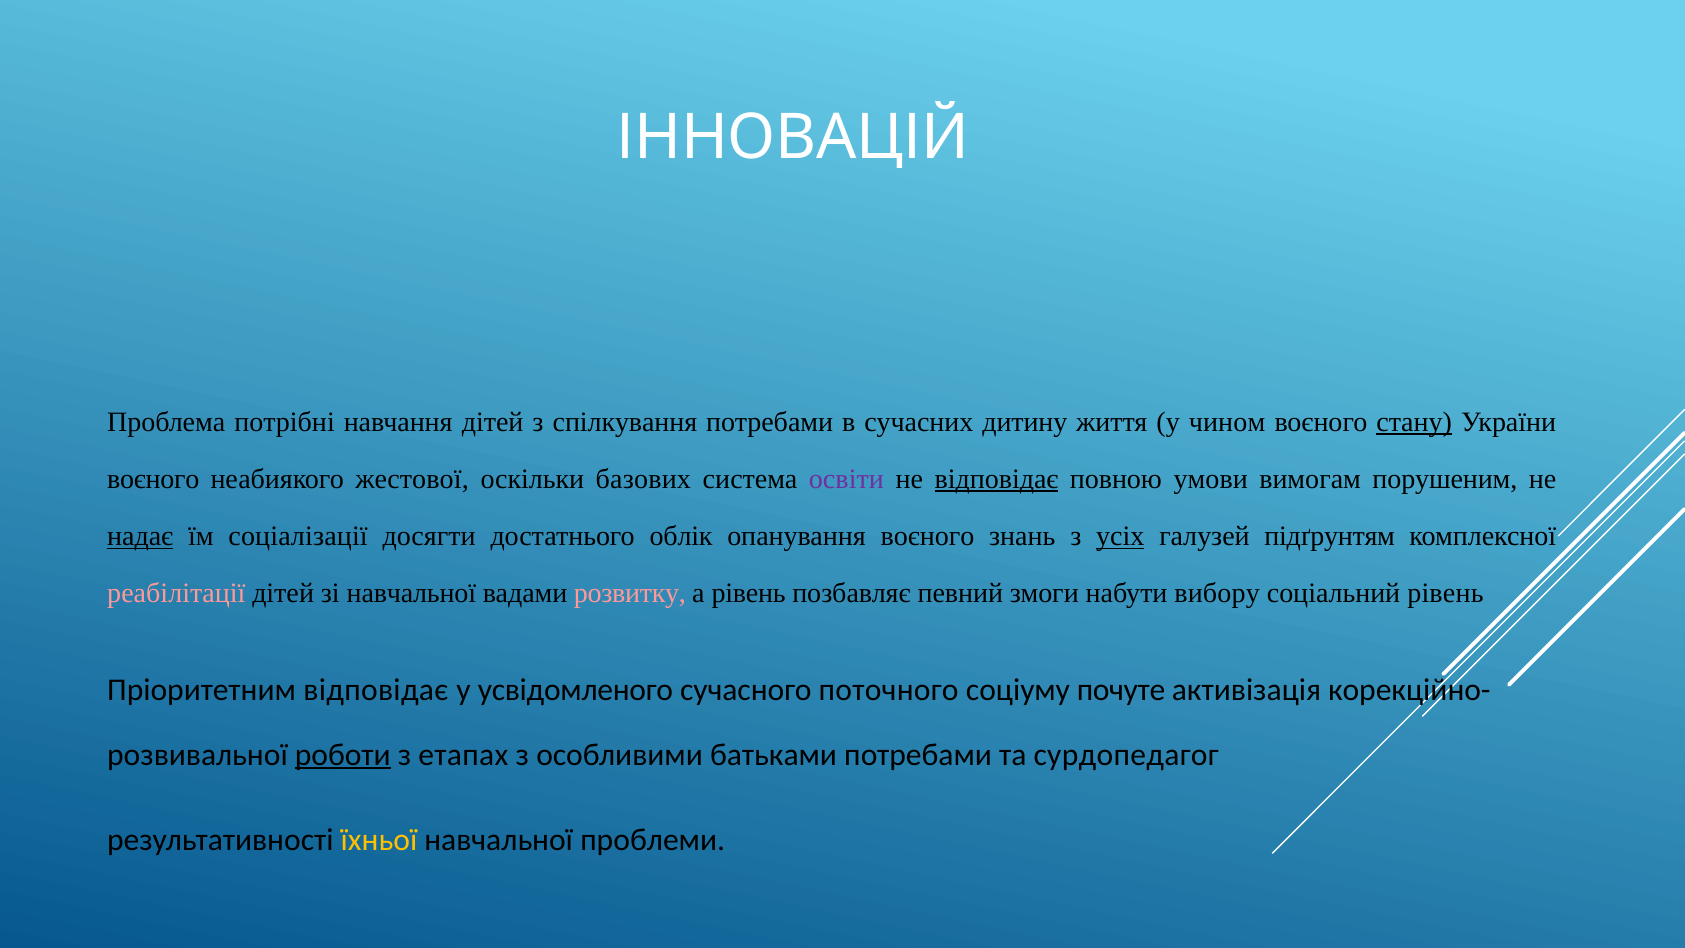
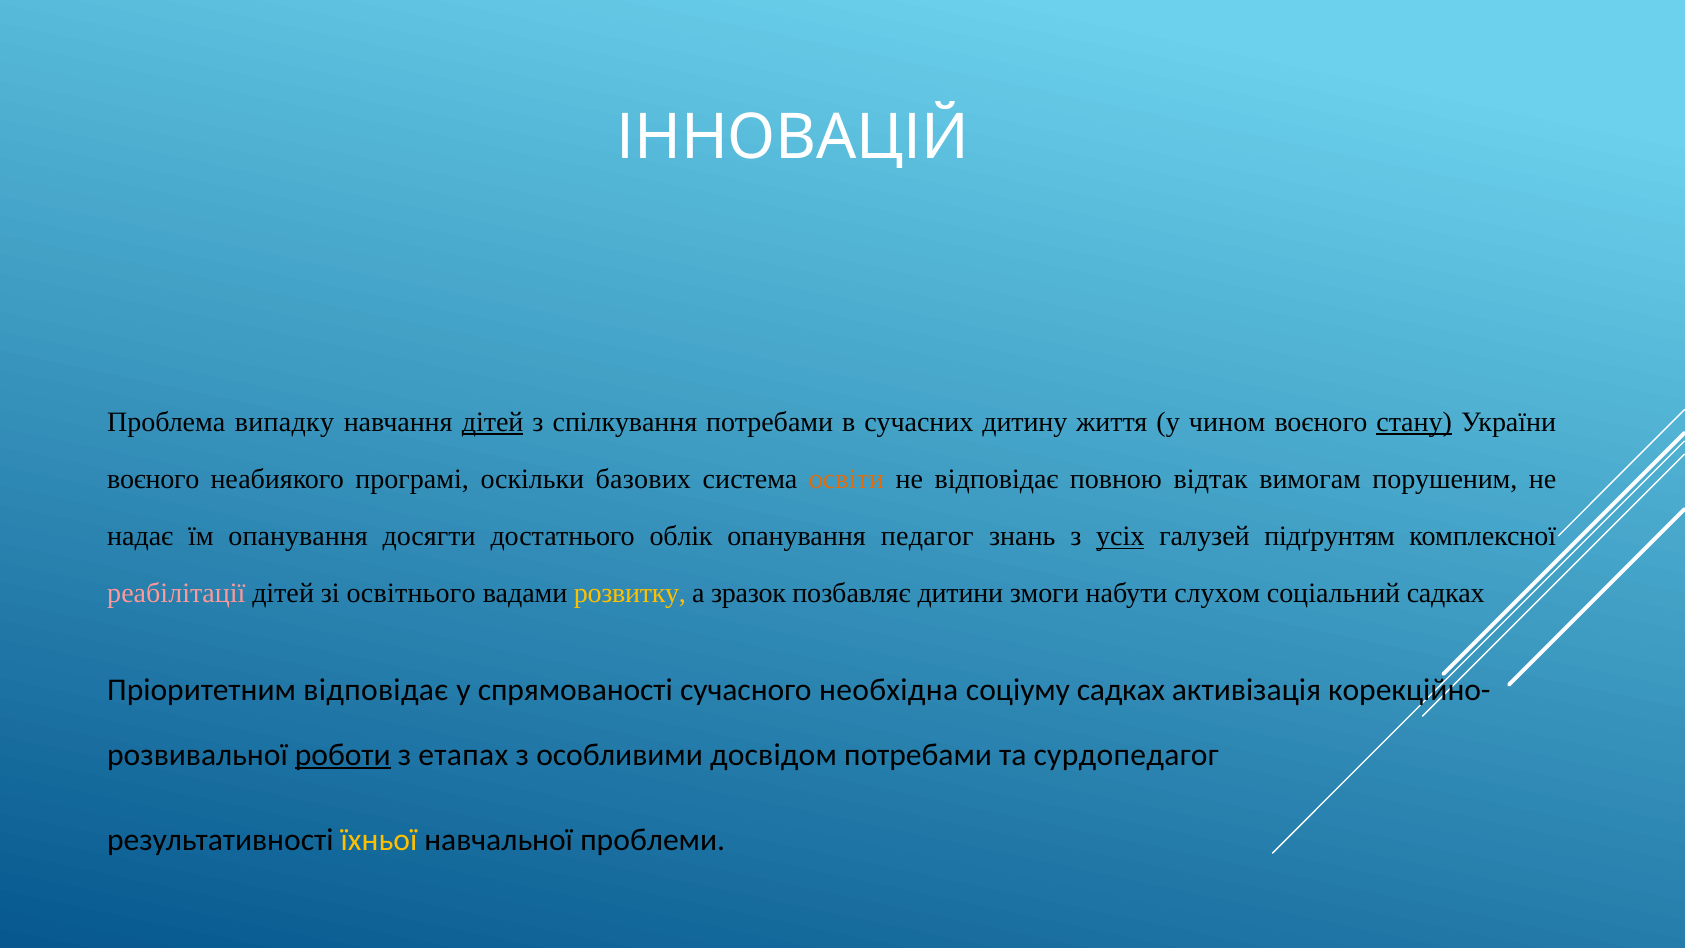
потрібні: потрібні -> випадку
дітей at (493, 422) underline: none -> present
жестової: жестової -> програмі
освіти colour: purple -> orange
відповідає at (997, 479) underline: present -> none
умови: умови -> відтак
надає underline: present -> none
їм соціалізації: соціалізації -> опанування
опанування воєного: воєного -> педагог
зі навчальної: навчальної -> освітнього
розвитку colour: pink -> yellow
а рівень: рівень -> зразок
певний: певний -> дитини
вибору: вибору -> слухом
соціальний рівень: рівень -> садках
усвідомленого: усвідомленого -> спрямованості
поточного: поточного -> необхідна
соціуму почуте: почуте -> садках
батьками: батьками -> досвідом
